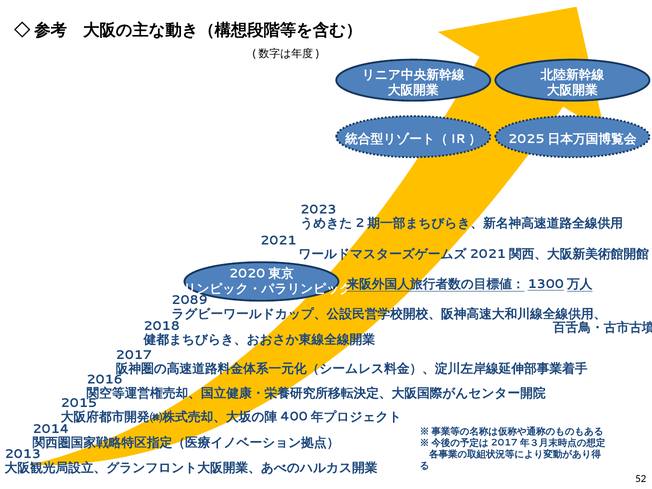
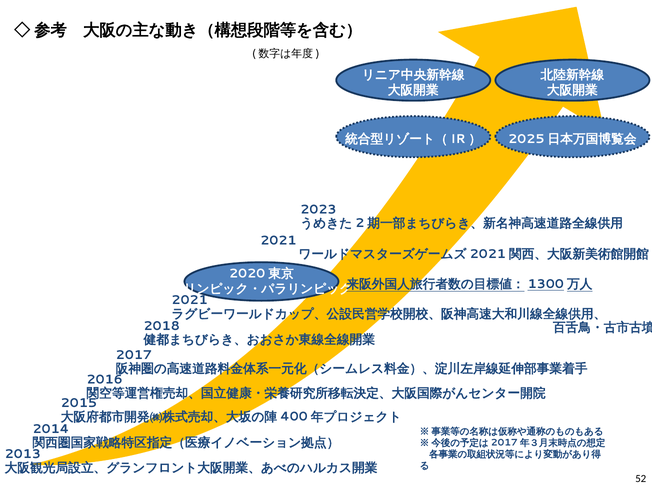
2089 at (190, 300): 2089 -> 2021
